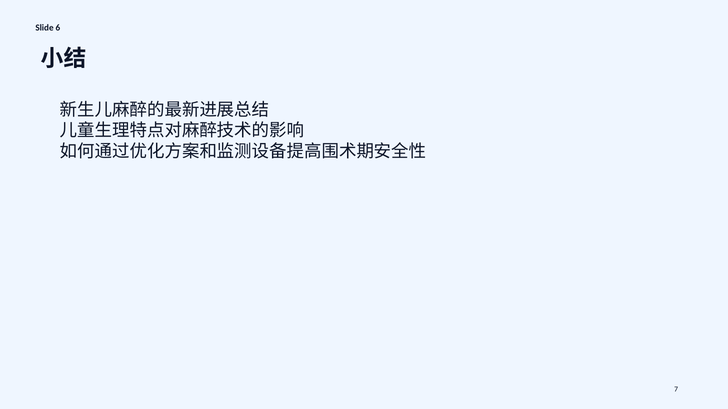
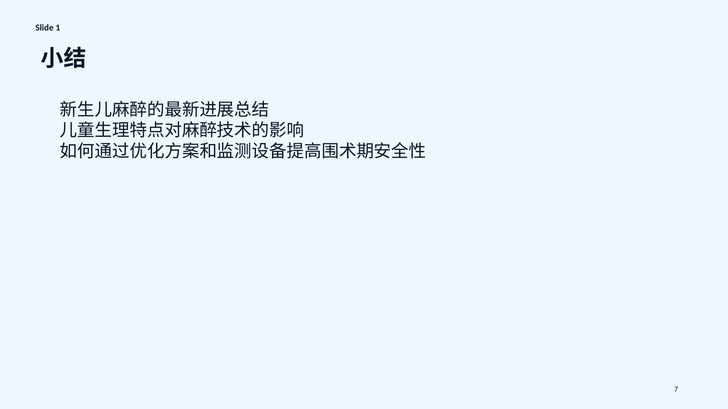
6: 6 -> 1
